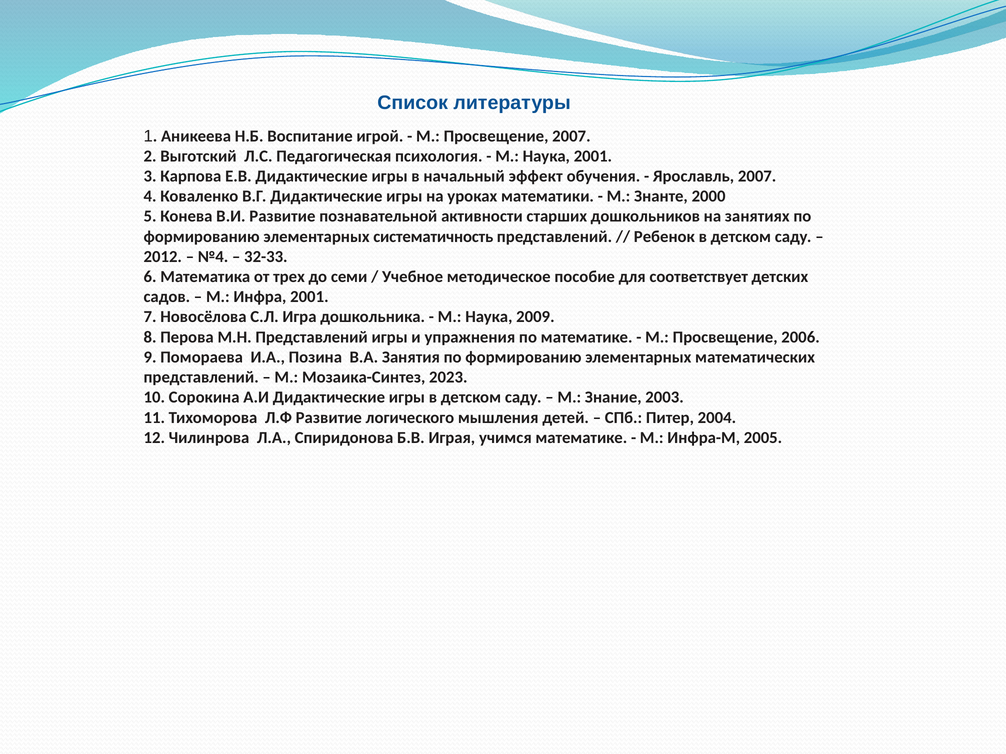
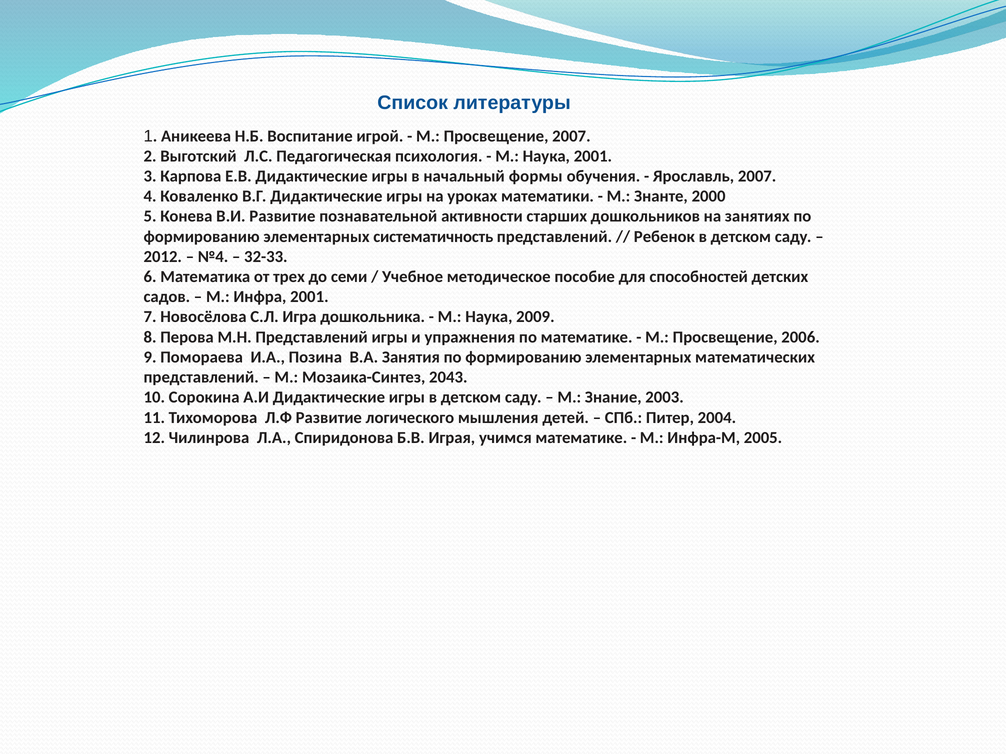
эффект: эффект -> формы
соответствует: соответствует -> способностей
2023: 2023 -> 2043
